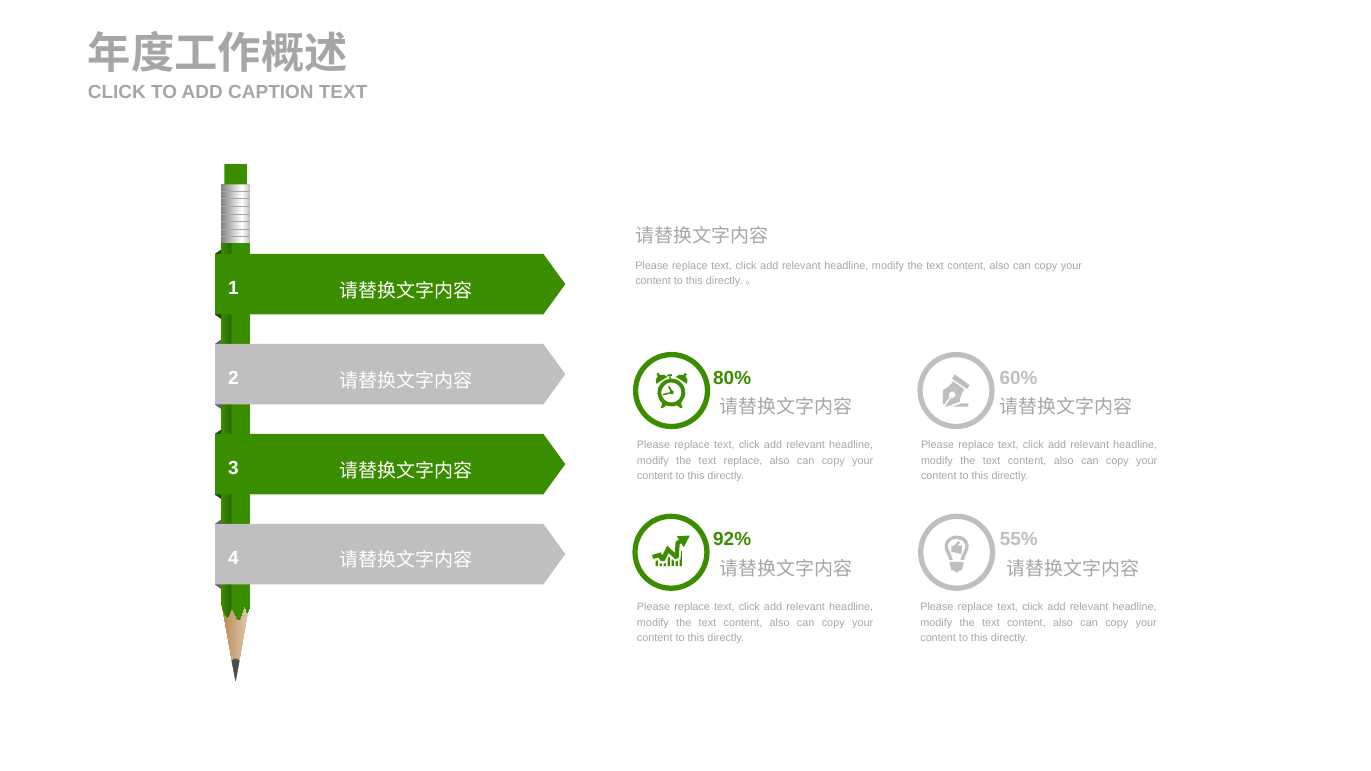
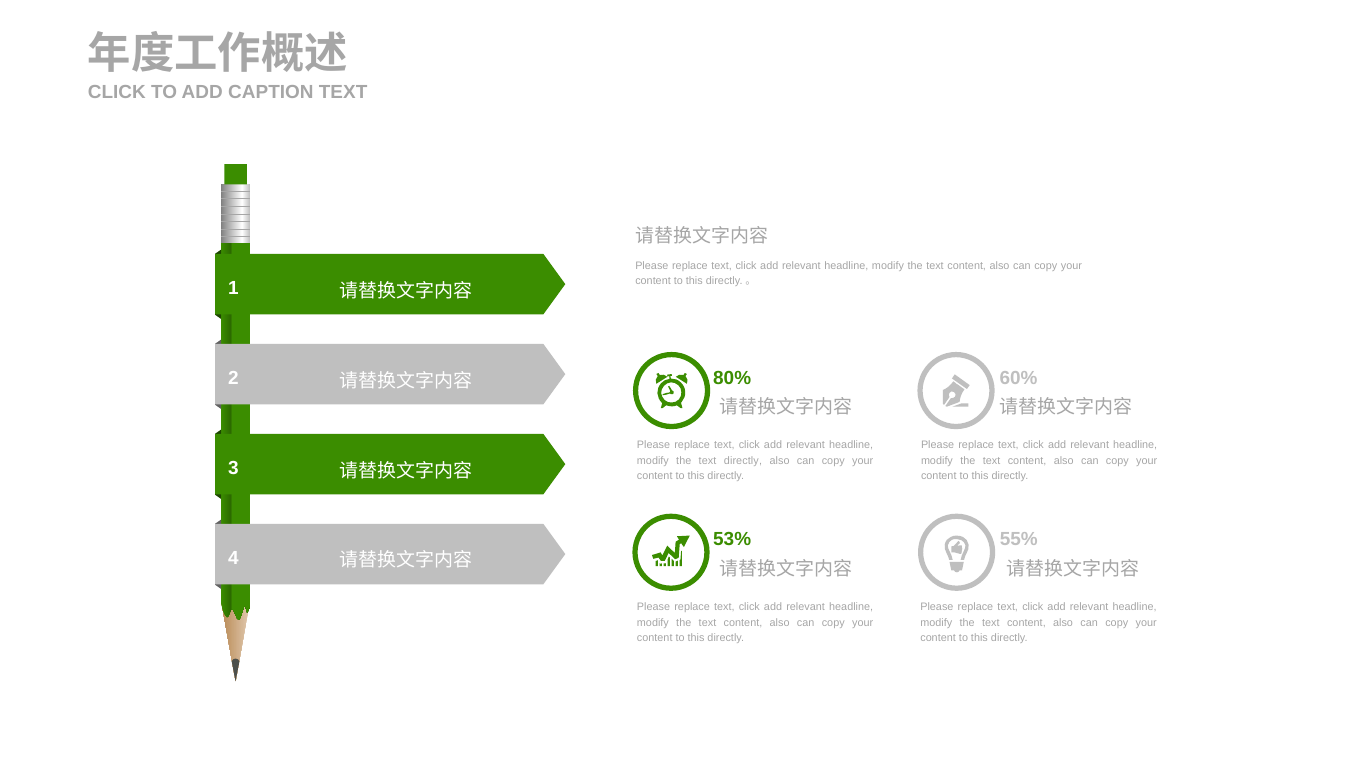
text replace: replace -> directly
92%: 92% -> 53%
